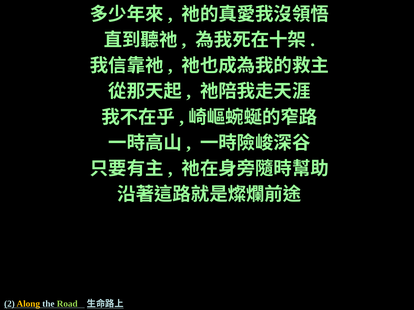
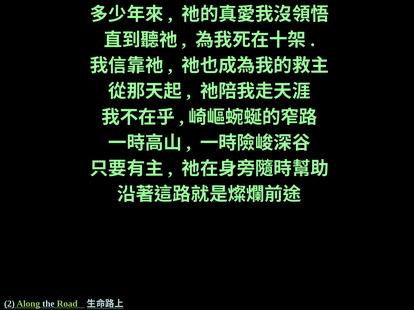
Along colour: yellow -> light green
